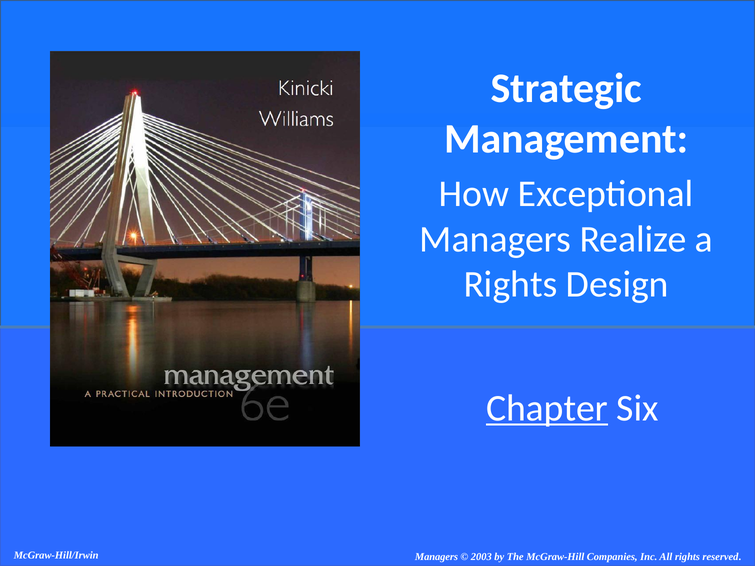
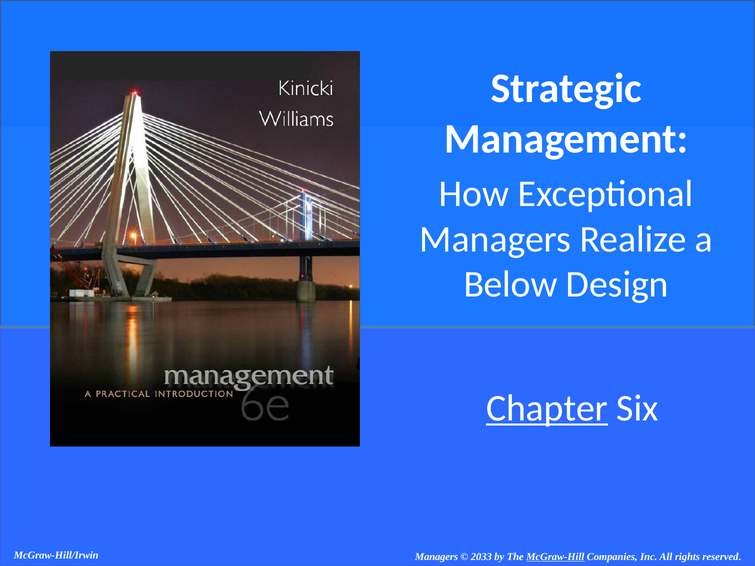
Rights at (510, 284): Rights -> Below
2003: 2003 -> 2033
McGraw-Hill underline: none -> present
